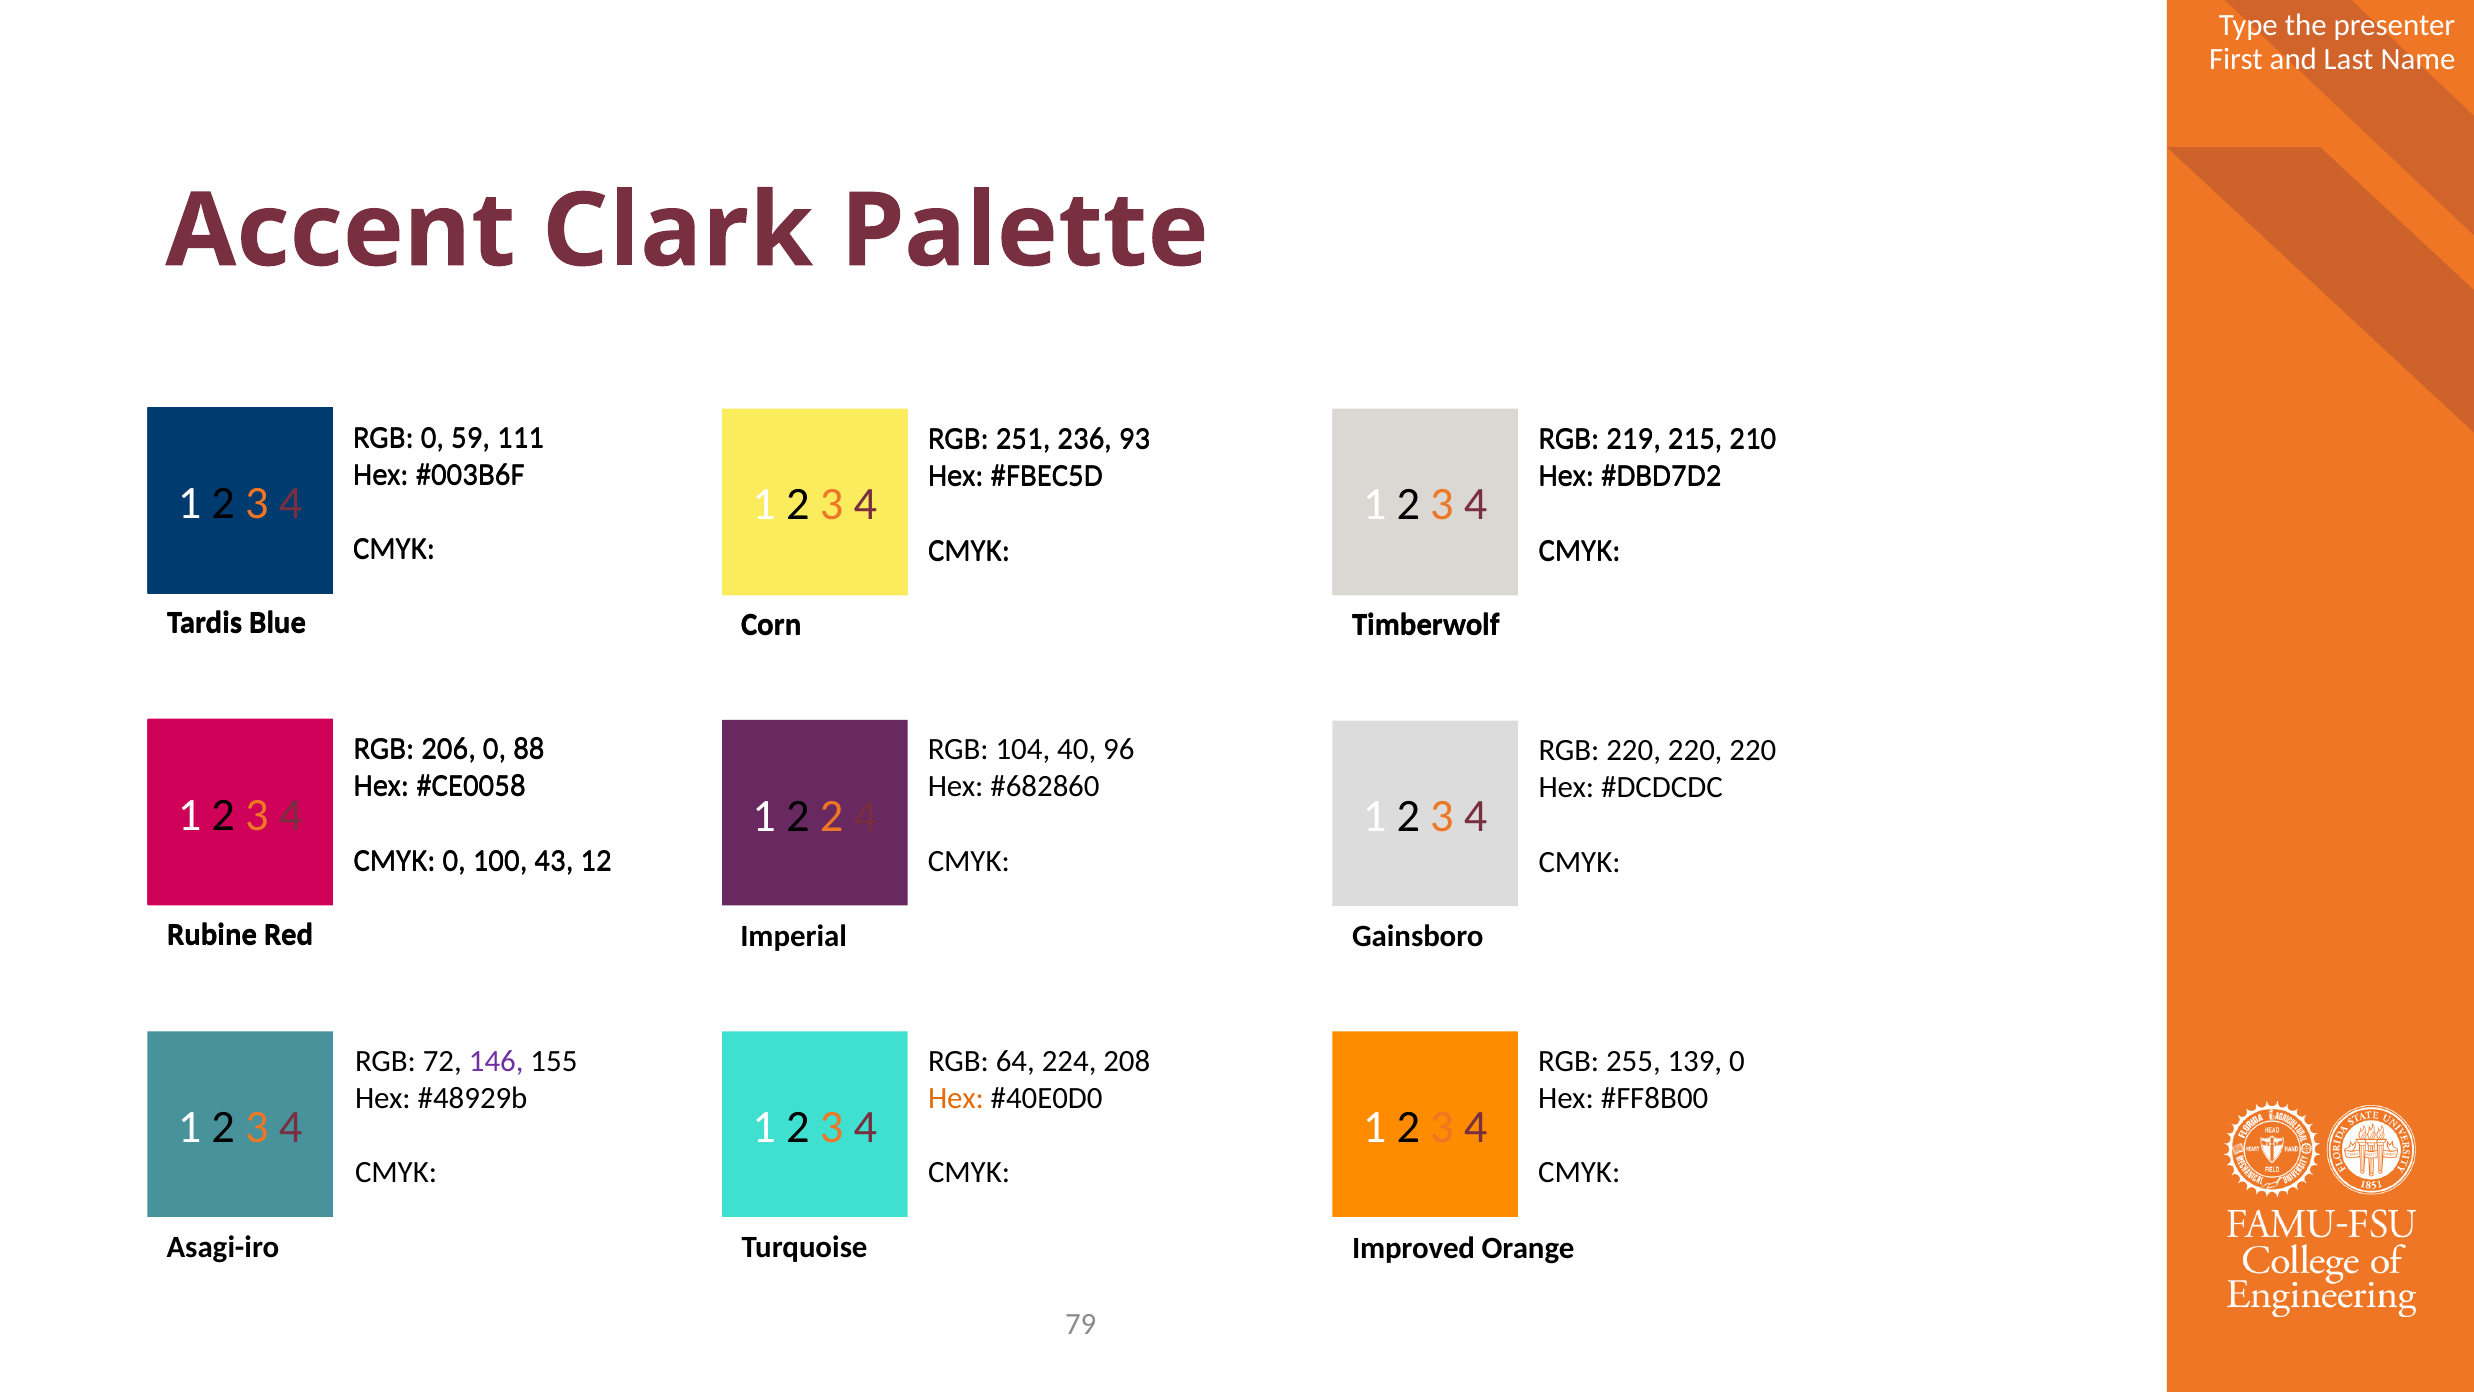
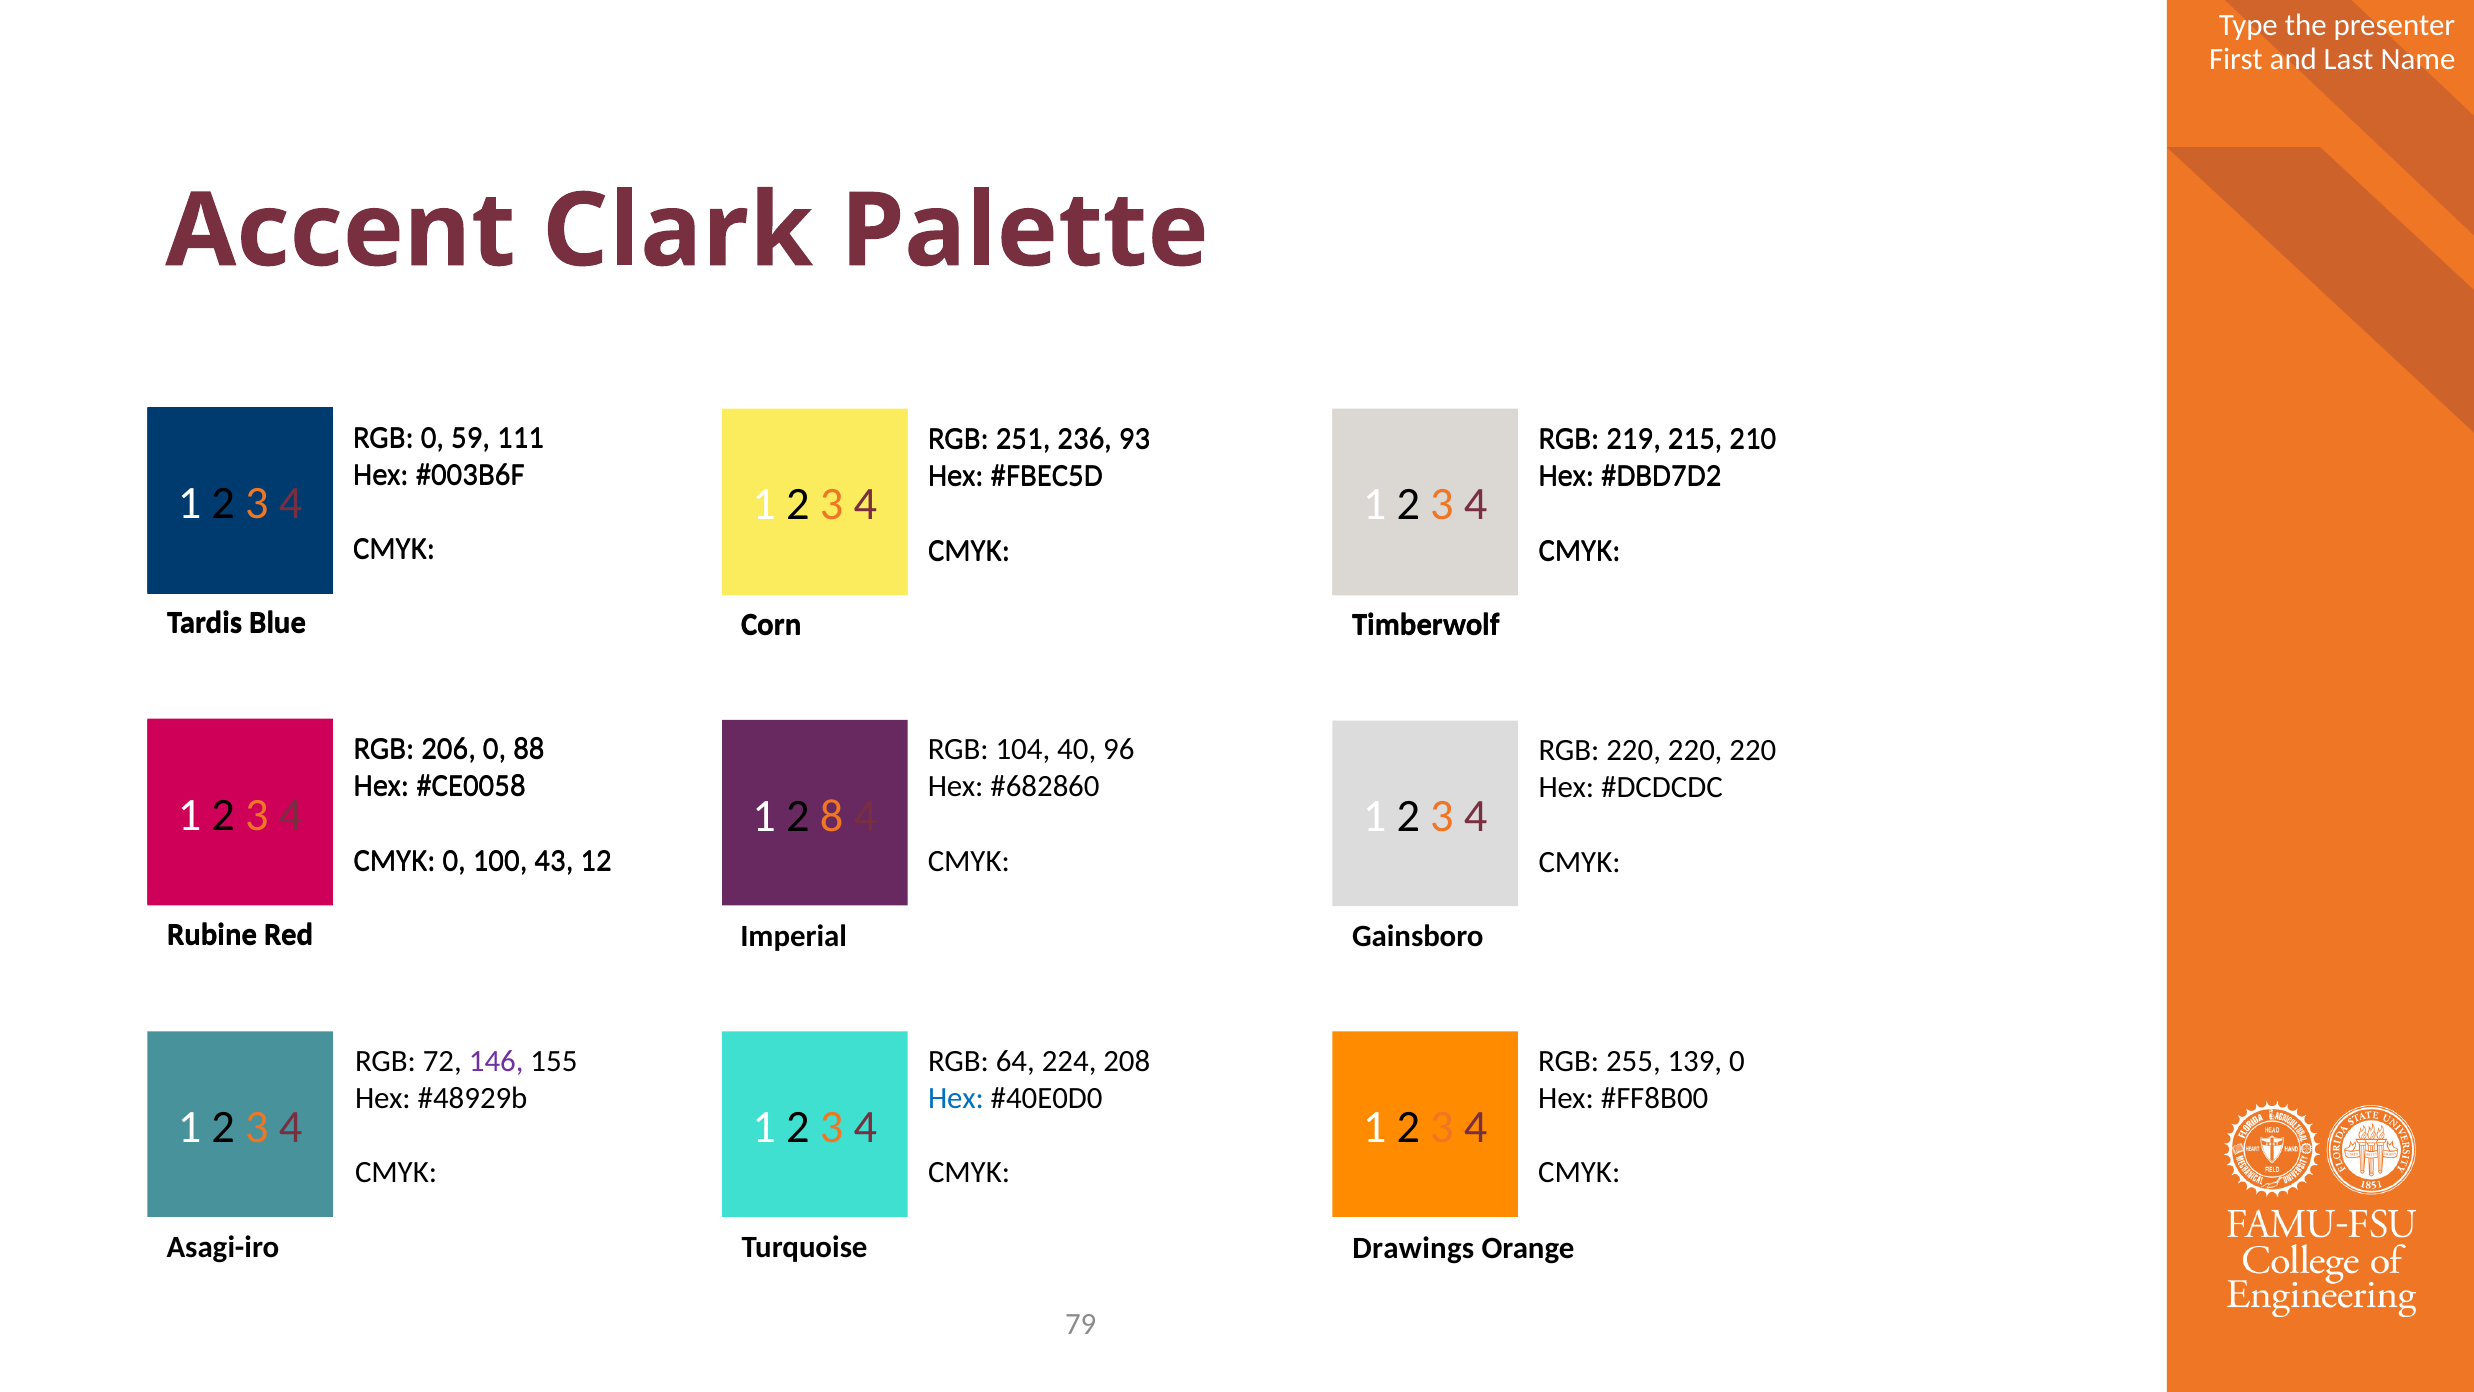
2 2: 2 -> 8
Hex at (956, 1098) colour: orange -> blue
Improved: Improved -> Drawings
